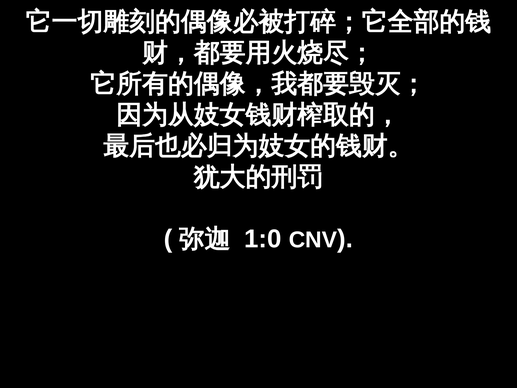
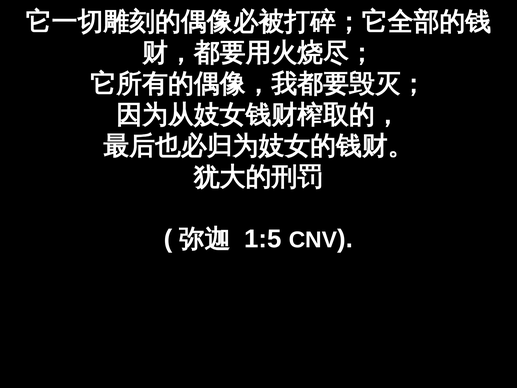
1:0: 1:0 -> 1:5
